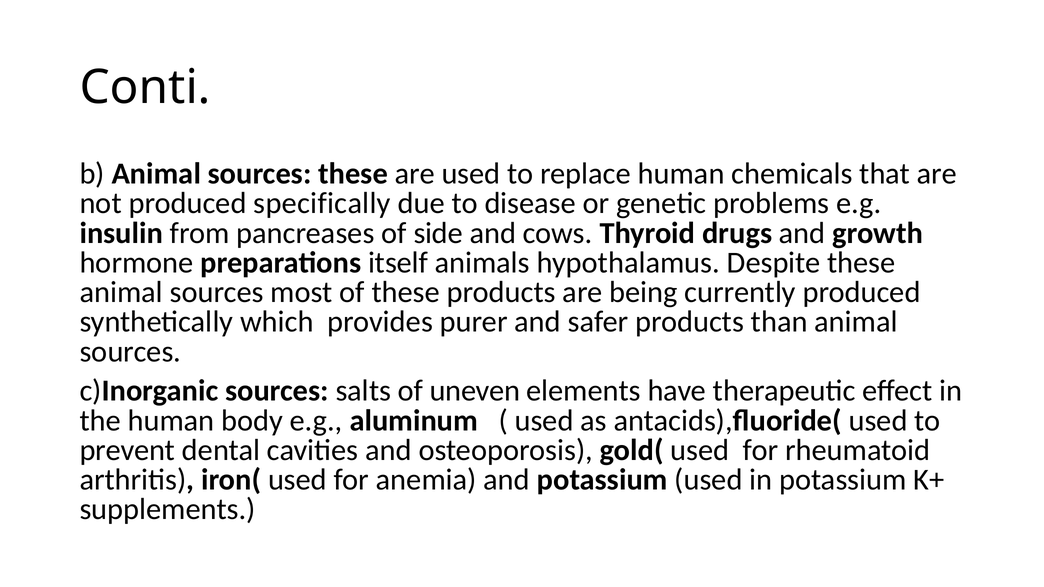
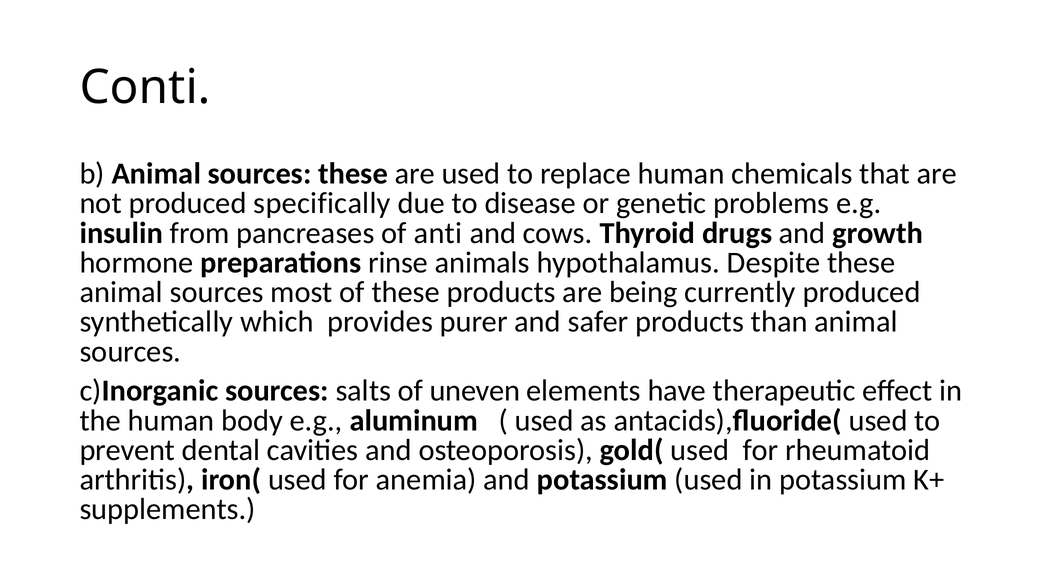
side: side -> anti
itself: itself -> rinse
